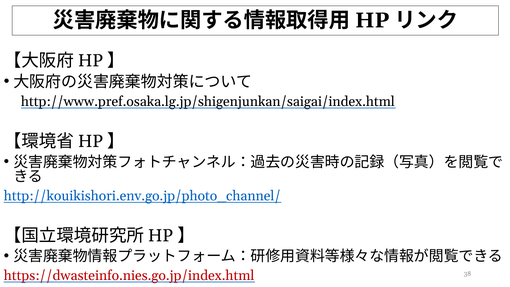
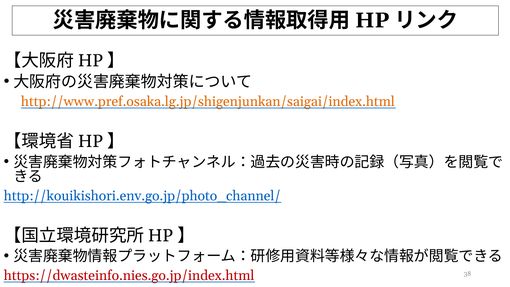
http://www.pref.osaka.lg.jp/shigenjunkan/saigai/index.html colour: black -> orange
